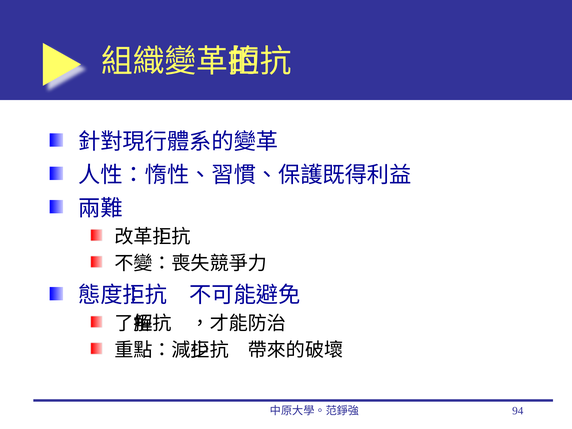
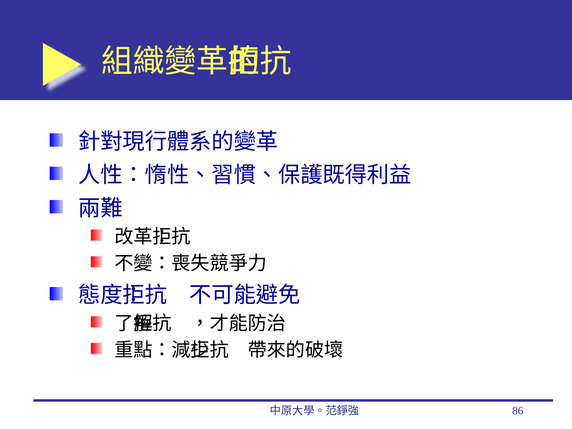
94: 94 -> 86
